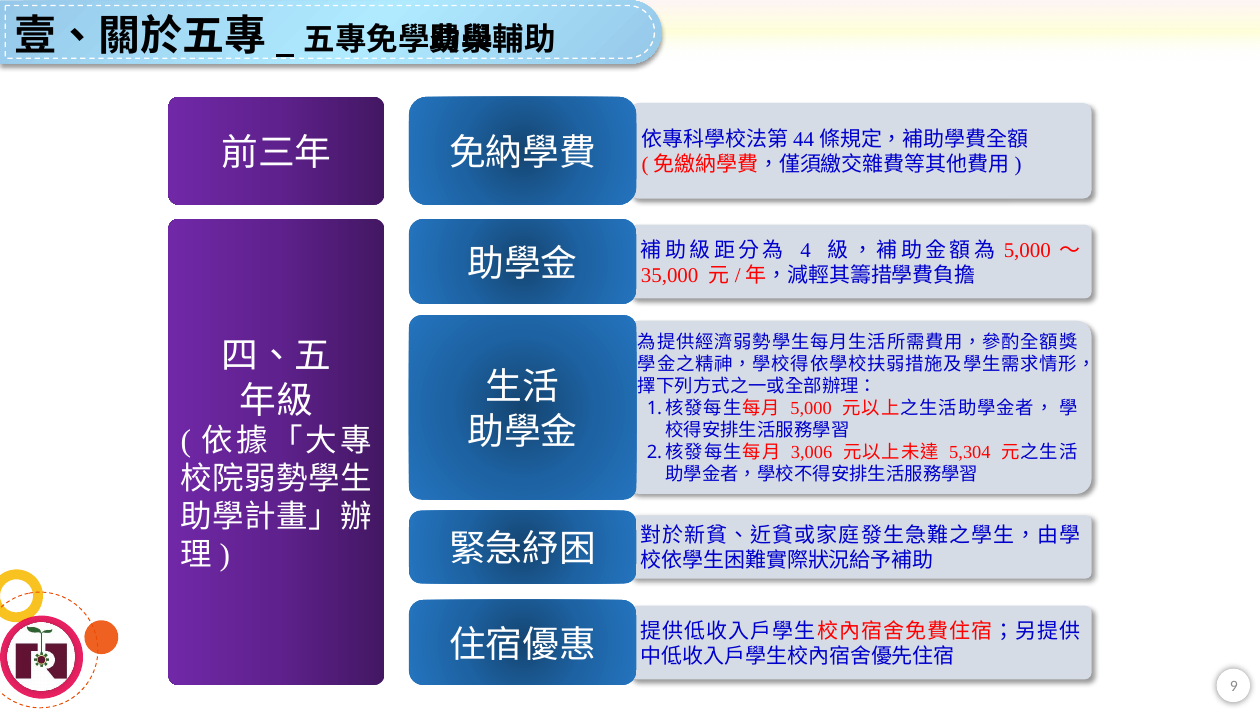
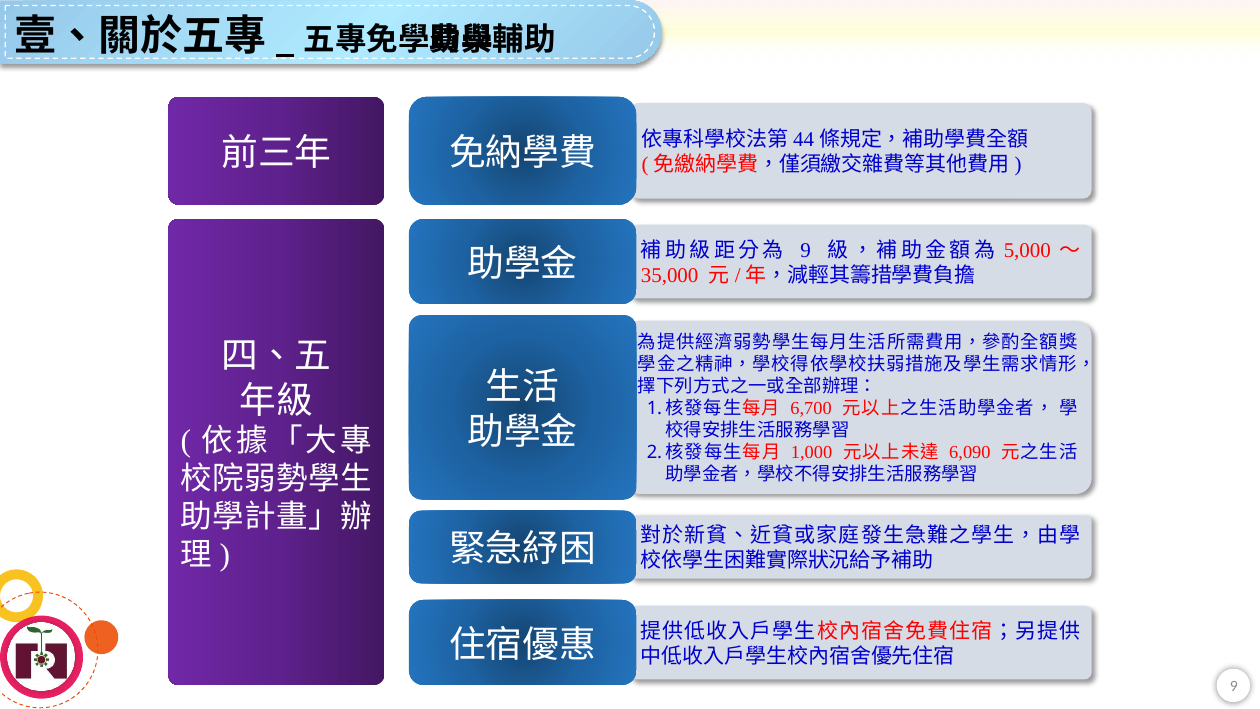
4 at (806, 250): 4 -> 9
5,000 at (811, 408): 5,000 -> 6,700
3,006: 3,006 -> 1,000
5,304: 5,304 -> 6,090
